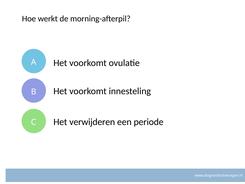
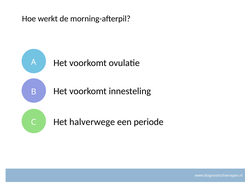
verwijderen: verwijderen -> halverwege
